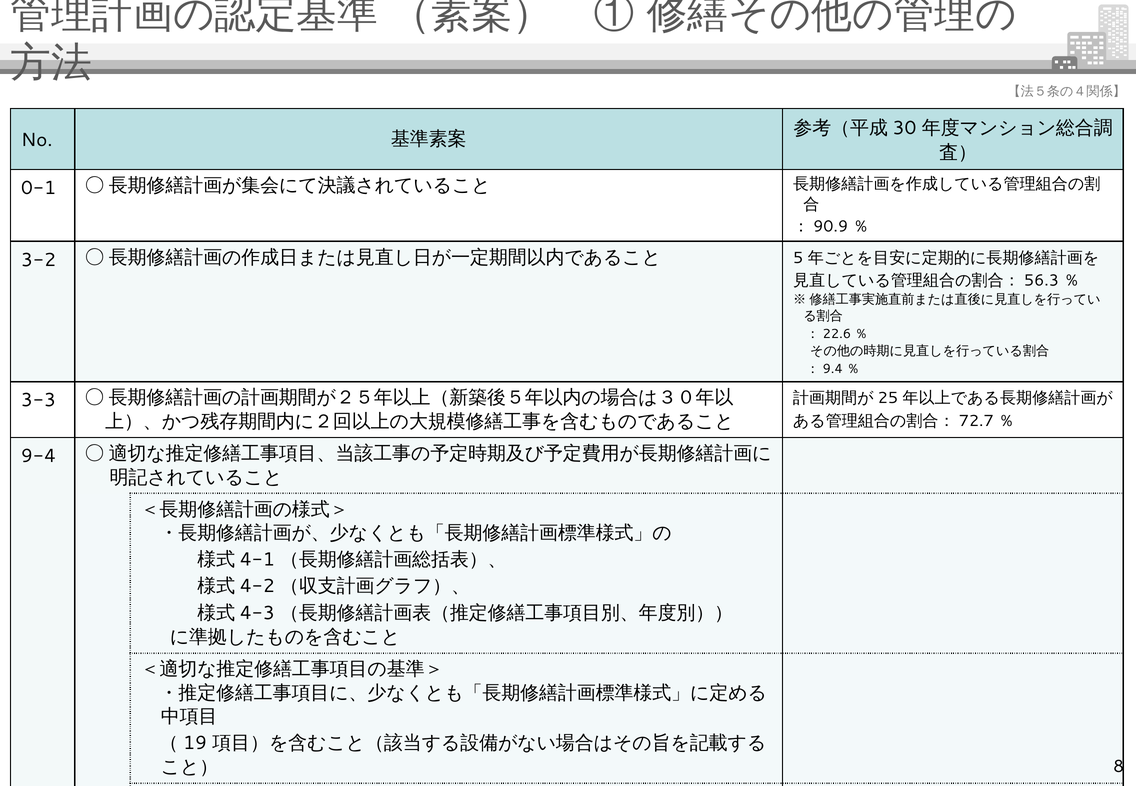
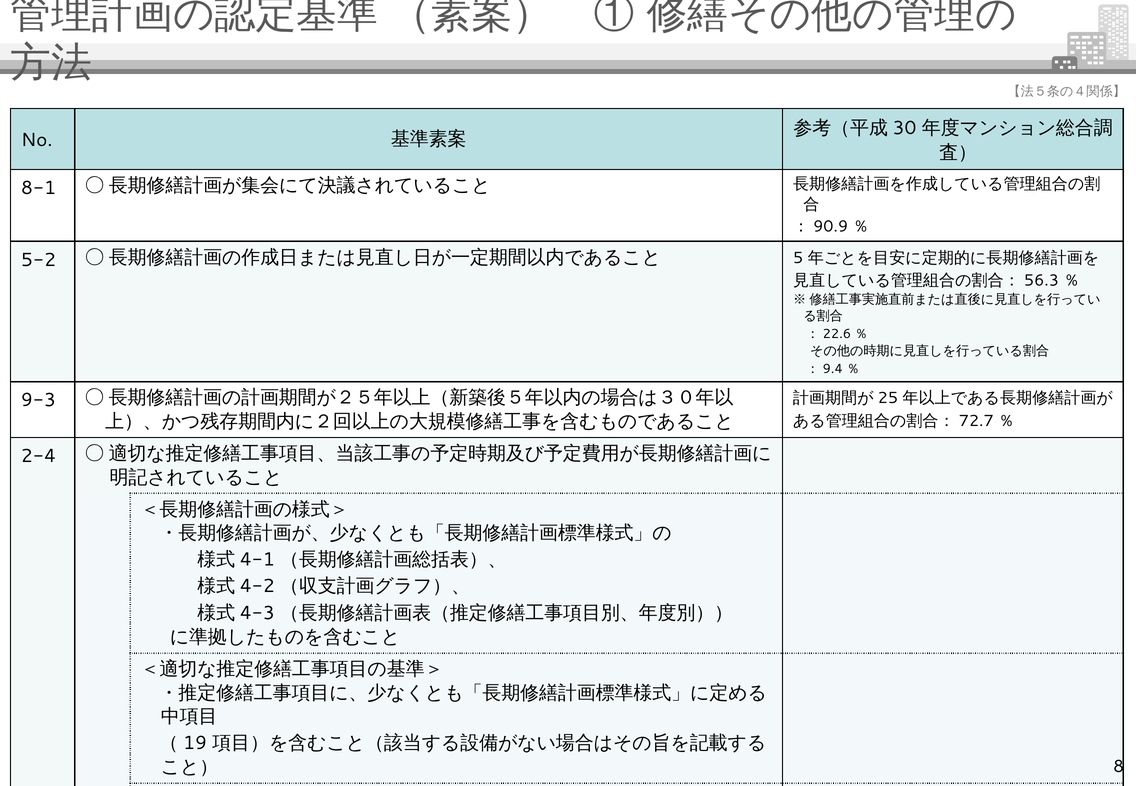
0-1: 0-1 -> 8-1
3-2: 3-2 -> 5-2
3-3: 3-3 -> 9-3
9-4: 9-4 -> 2-4
